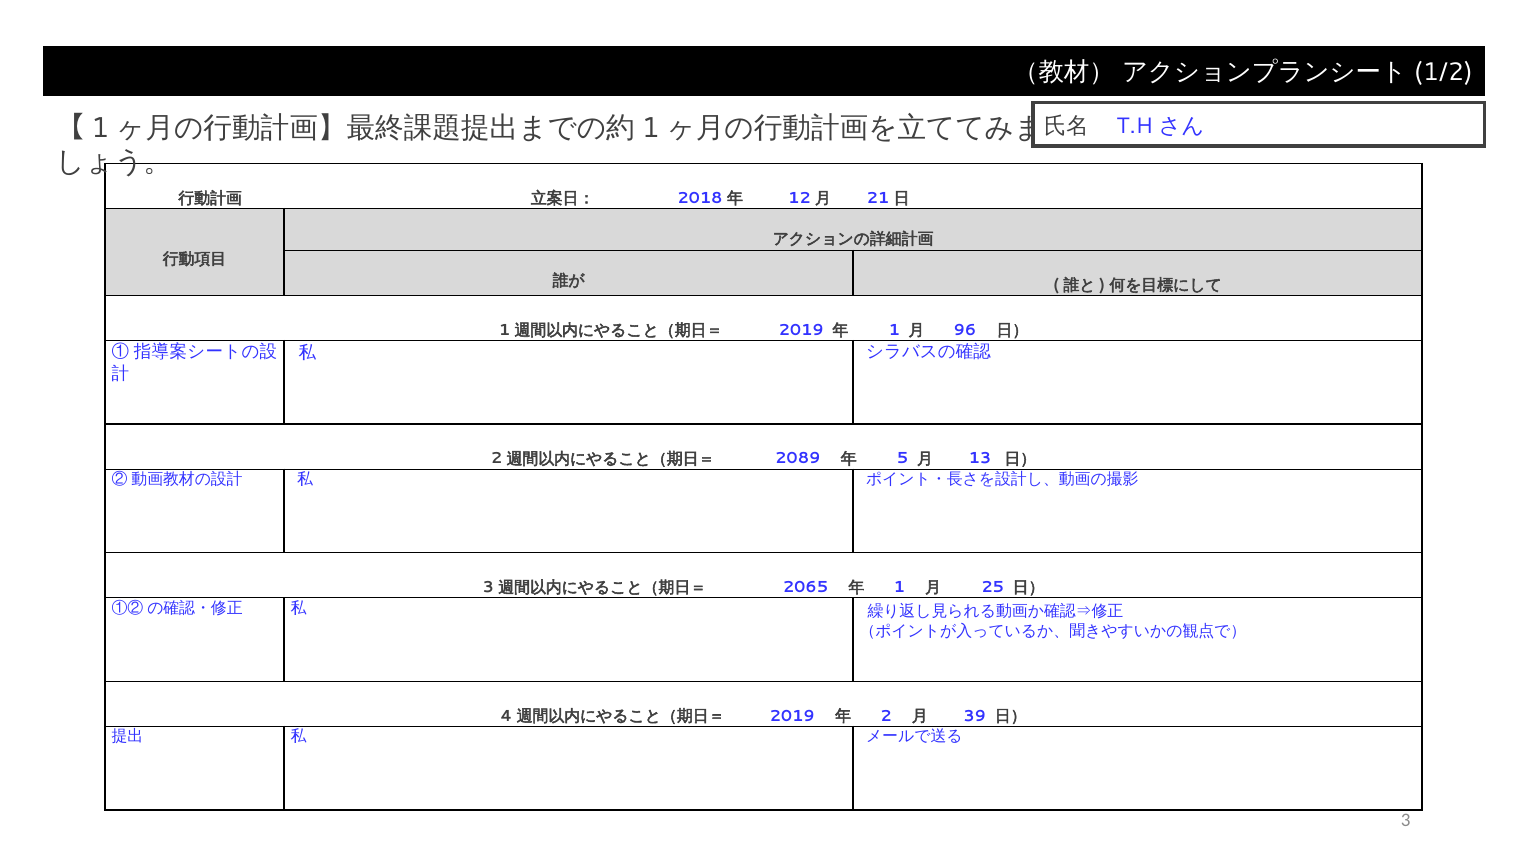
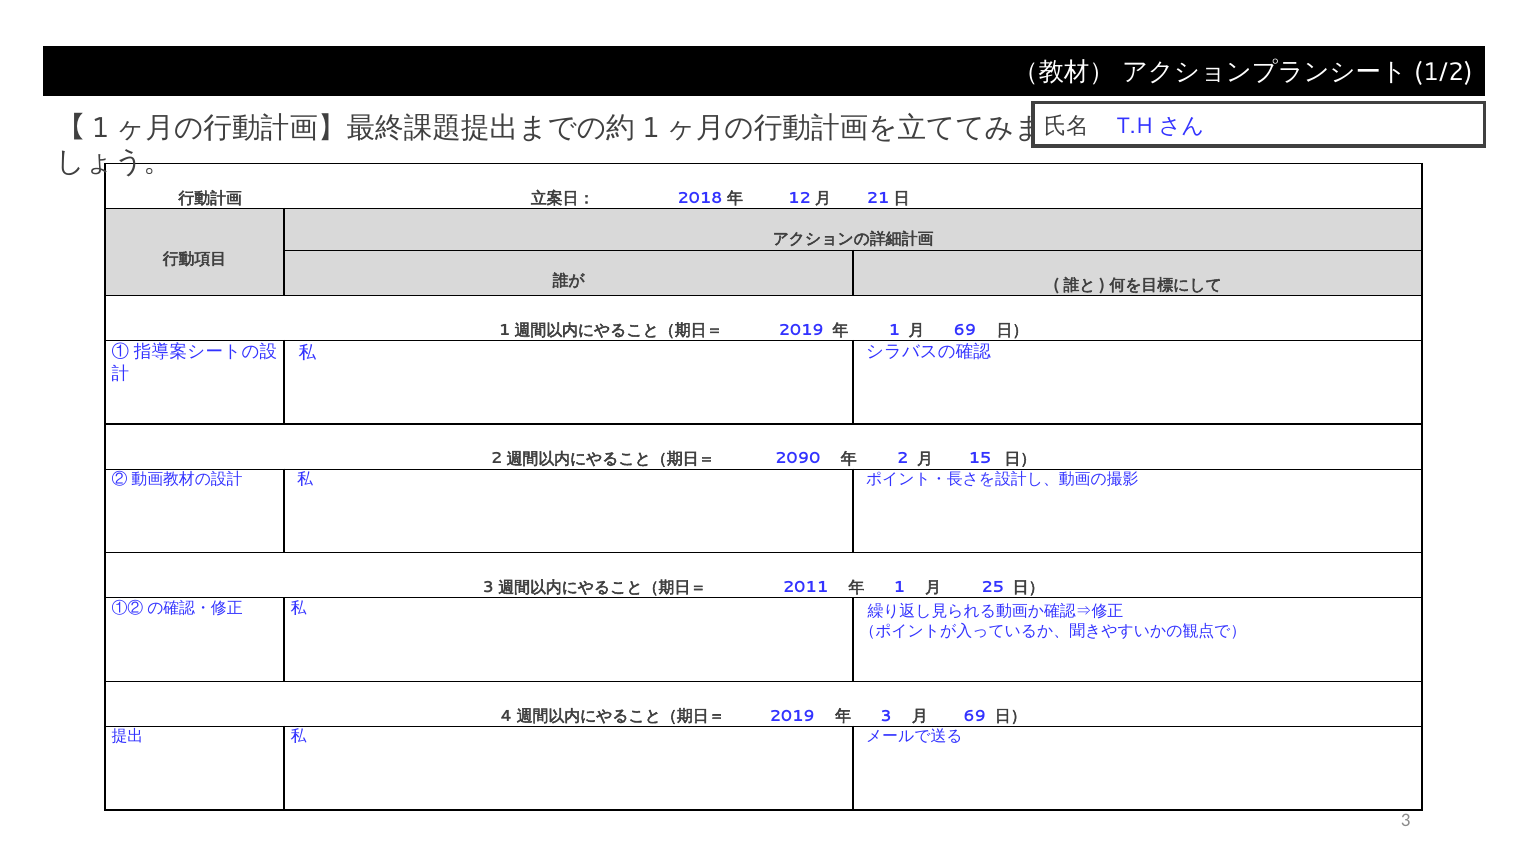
96 at (965, 330): 96 -> 69
2089: 2089 -> 2090
5 at (903, 459): 5 -> 2
13: 13 -> 15
2065: 2065 -> 2011
2 at (886, 716): 2 -> 3
39 at (975, 716): 39 -> 69
